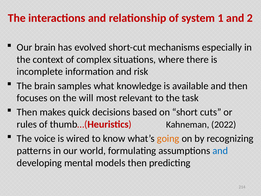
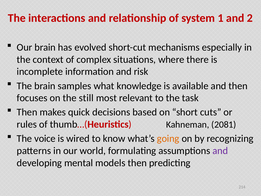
will: will -> still
2022: 2022 -> 2081
and at (220, 151) colour: blue -> purple
